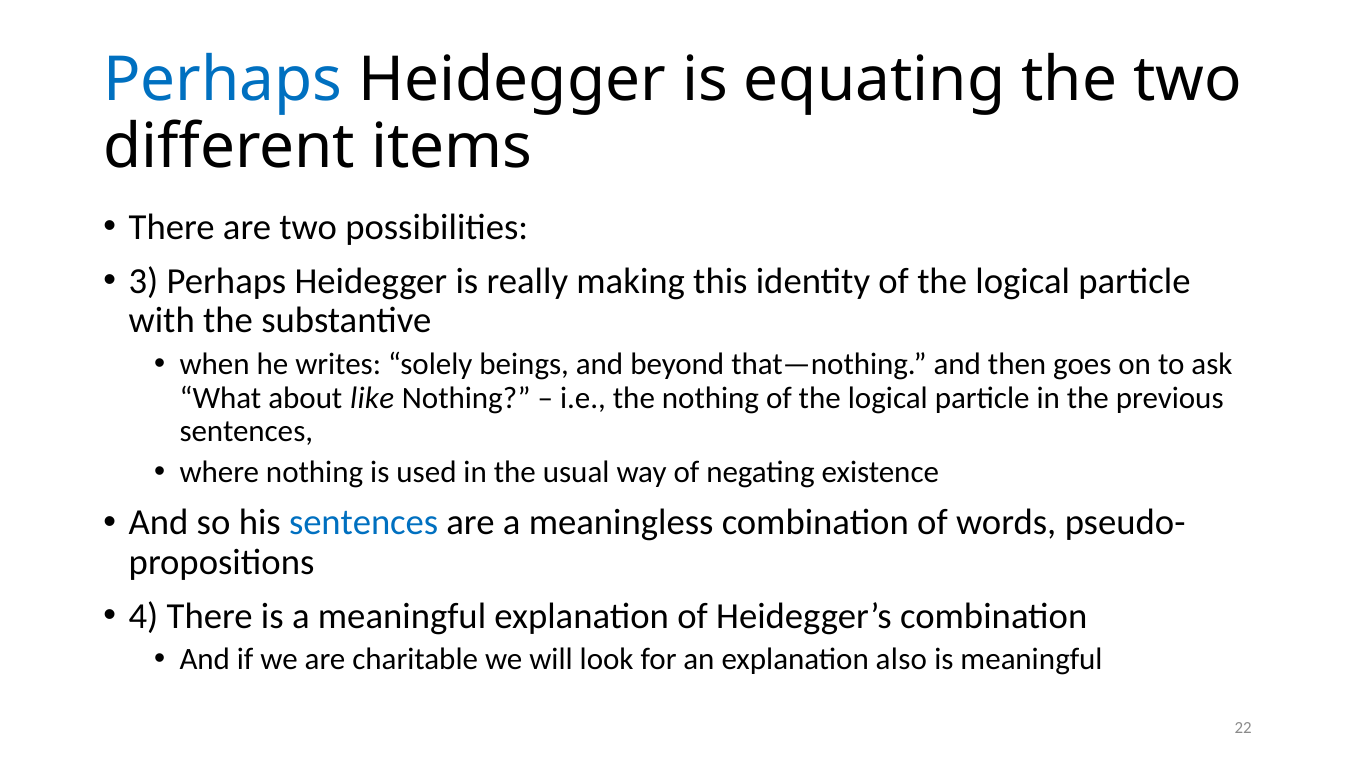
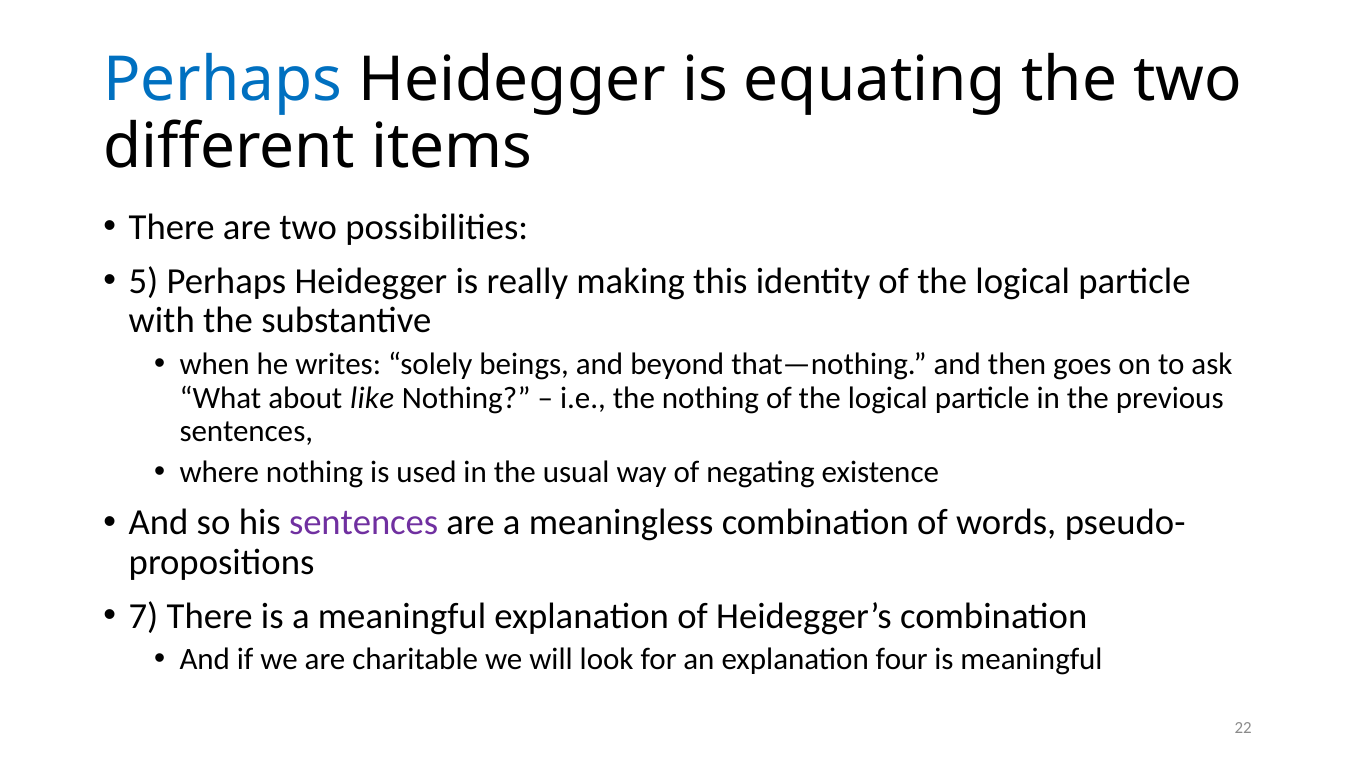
3: 3 -> 5
sentences at (364, 523) colour: blue -> purple
4: 4 -> 7
also: also -> four
